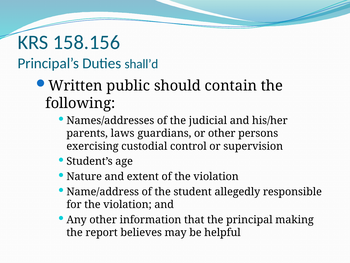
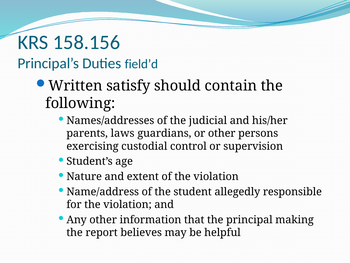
shall’d: shall’d -> field’d
public: public -> satisfy
